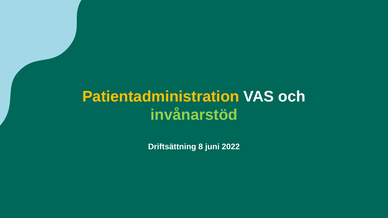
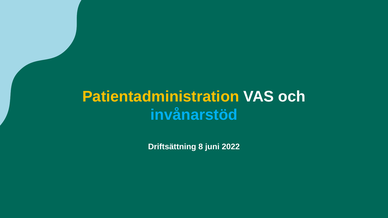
invånarstöd colour: light green -> light blue
